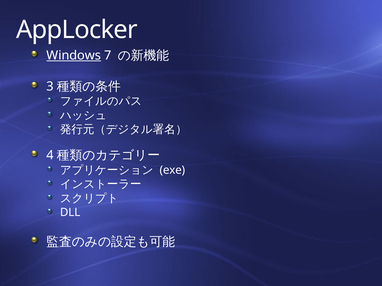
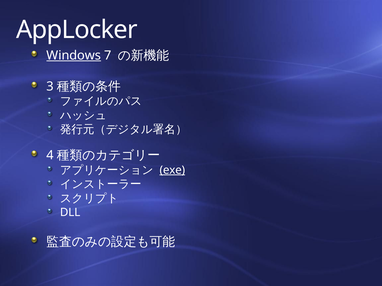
exe underline: none -> present
